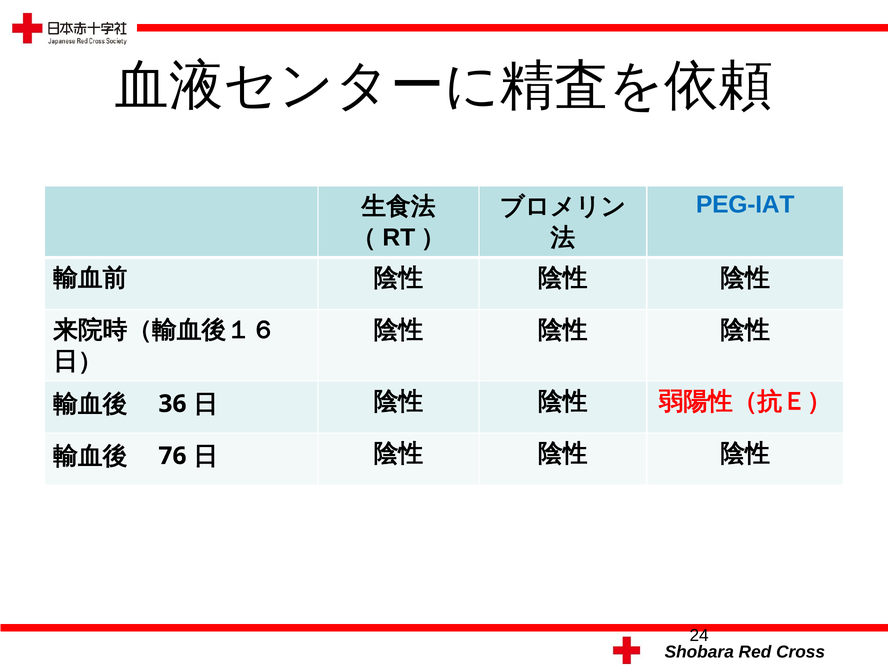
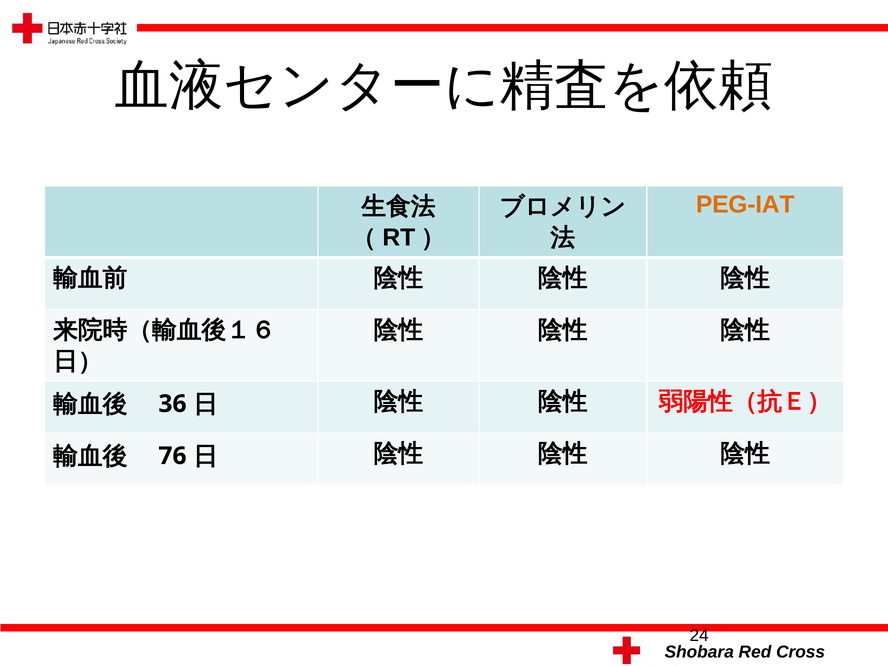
PEG-IAT colour: blue -> orange
